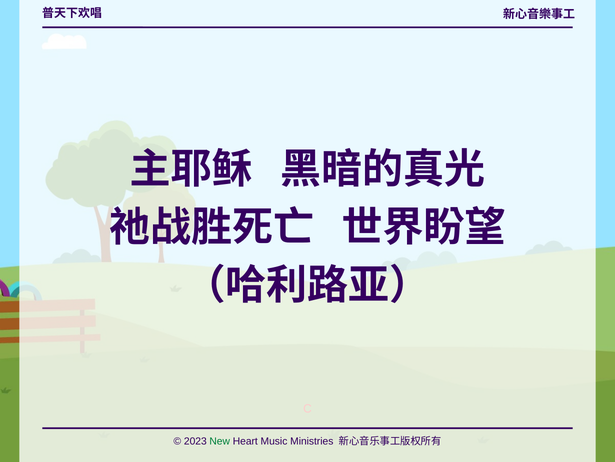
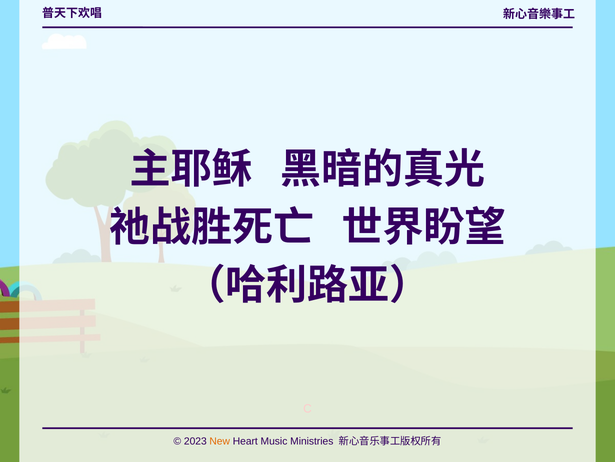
New colour: green -> orange
